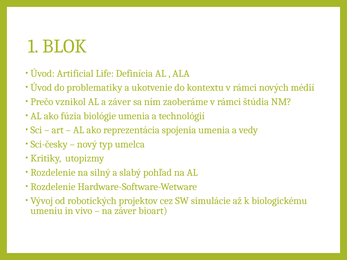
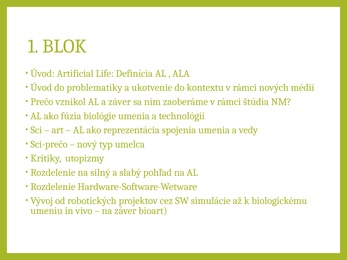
Sci-česky: Sci-česky -> Sci-prečo
